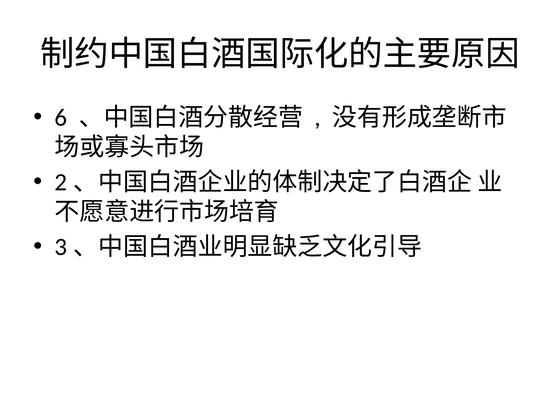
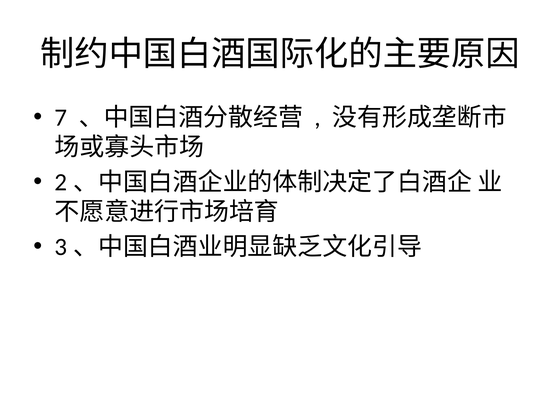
6: 6 -> 7
